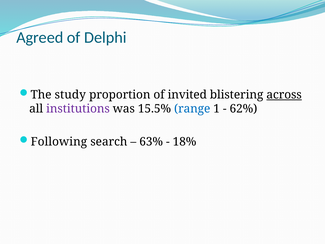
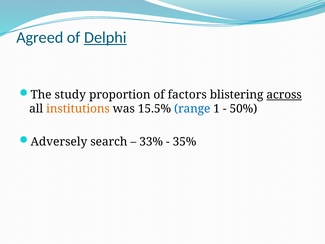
Delphi underline: none -> present
invited: invited -> factors
institutions colour: purple -> orange
62%: 62% -> 50%
Following: Following -> Adversely
63%: 63% -> 33%
18%: 18% -> 35%
